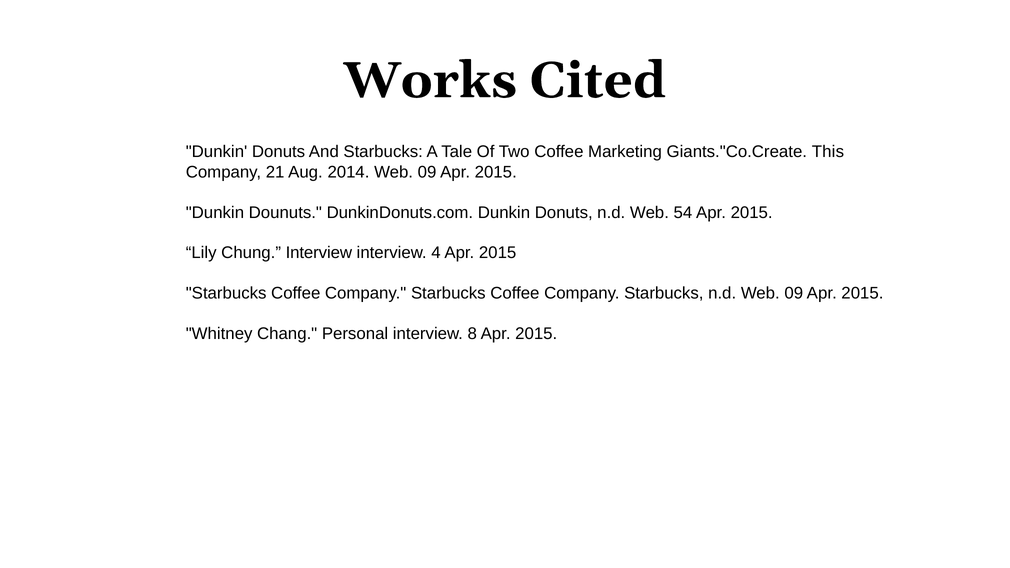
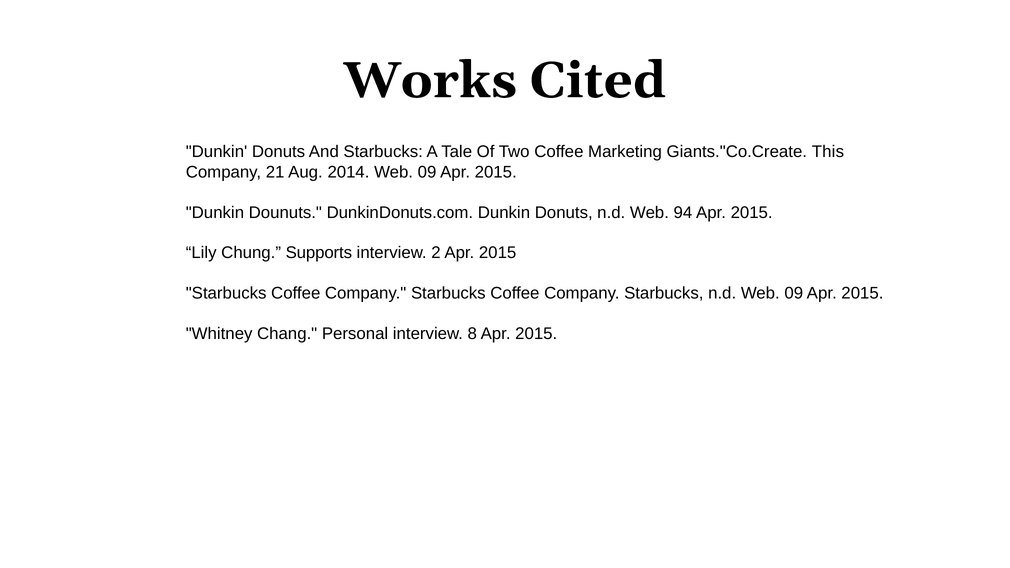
54: 54 -> 94
Chung Interview: Interview -> Supports
4: 4 -> 2
